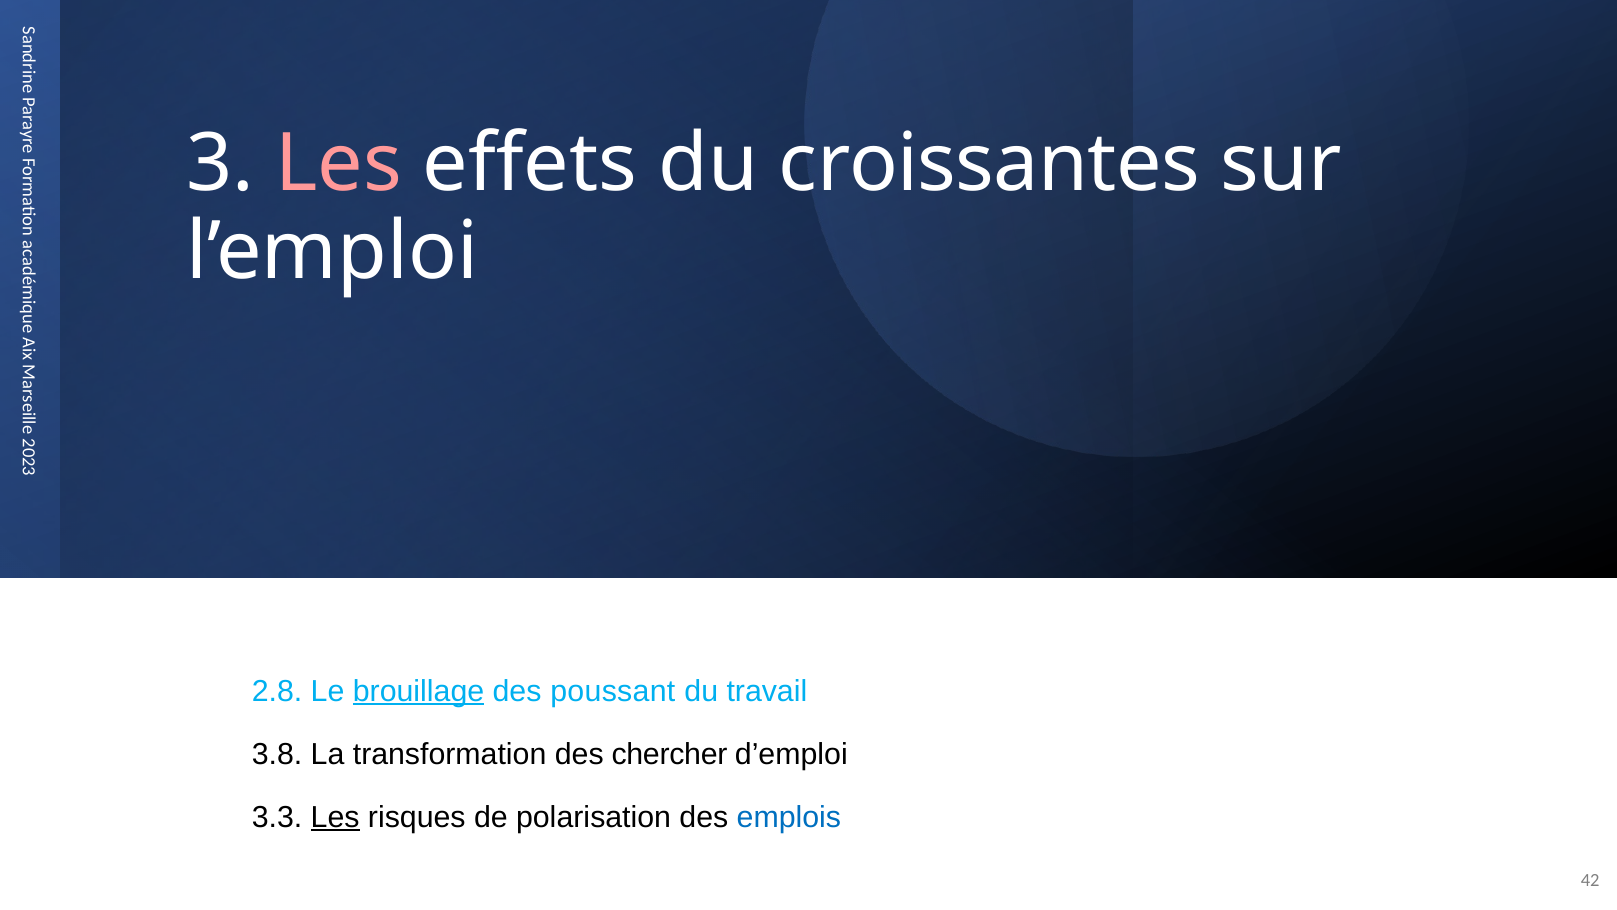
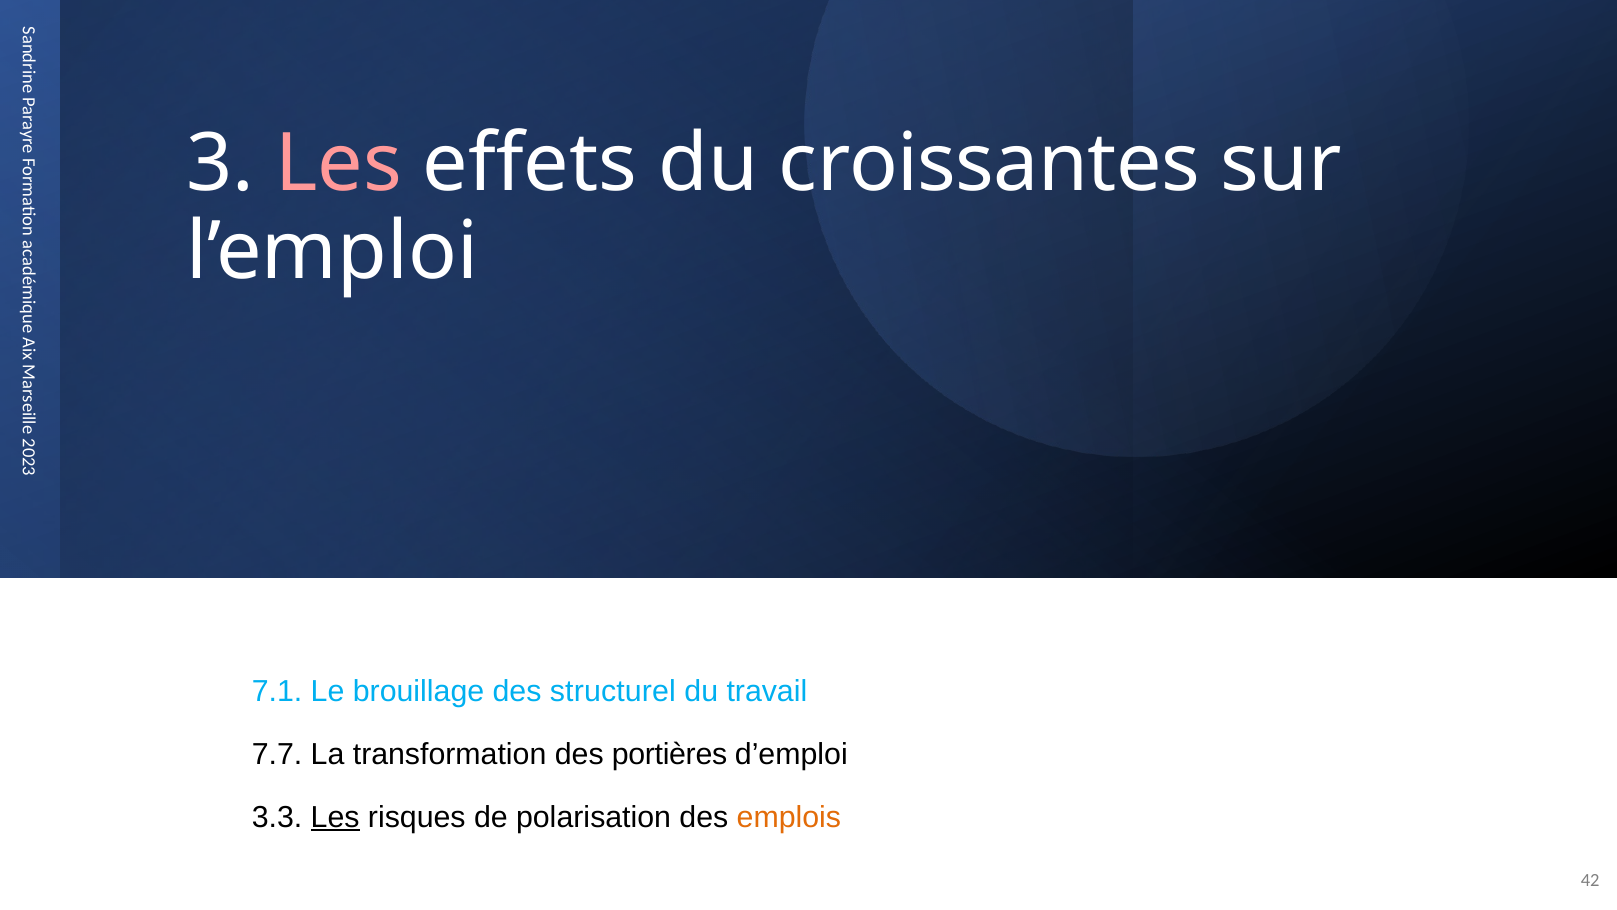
2.8: 2.8 -> 7.1
brouillage underline: present -> none
poussant: poussant -> structurel
3.8: 3.8 -> 7.7
chercher: chercher -> portières
emplois colour: blue -> orange
